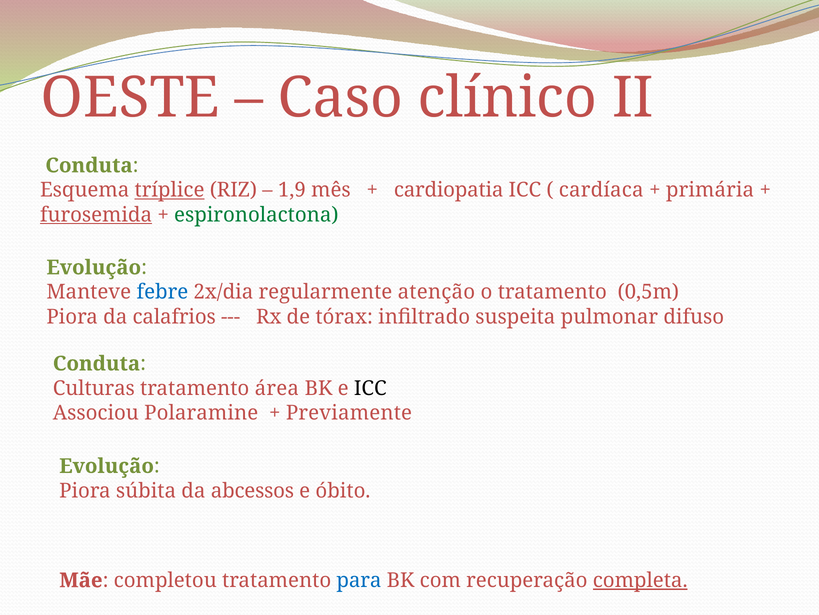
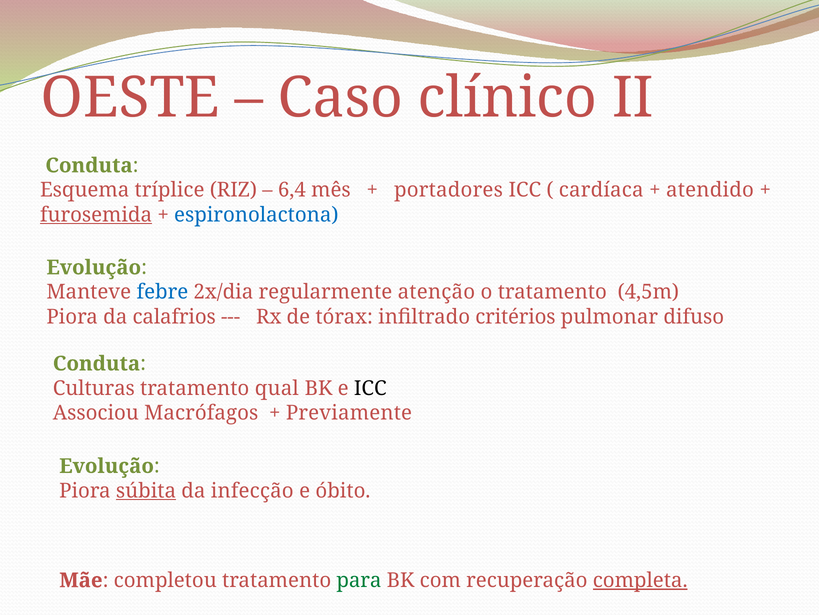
tríplice underline: present -> none
1,9: 1,9 -> 6,4
cardiopatia: cardiopatia -> portadores
primária: primária -> atendido
espironolactona colour: green -> blue
0,5m: 0,5m -> 4,5m
suspeita: suspeita -> critérios
área: área -> qual
Polaramine: Polaramine -> Macrófagos
súbita underline: none -> present
abcessos: abcessos -> infecção
para colour: blue -> green
